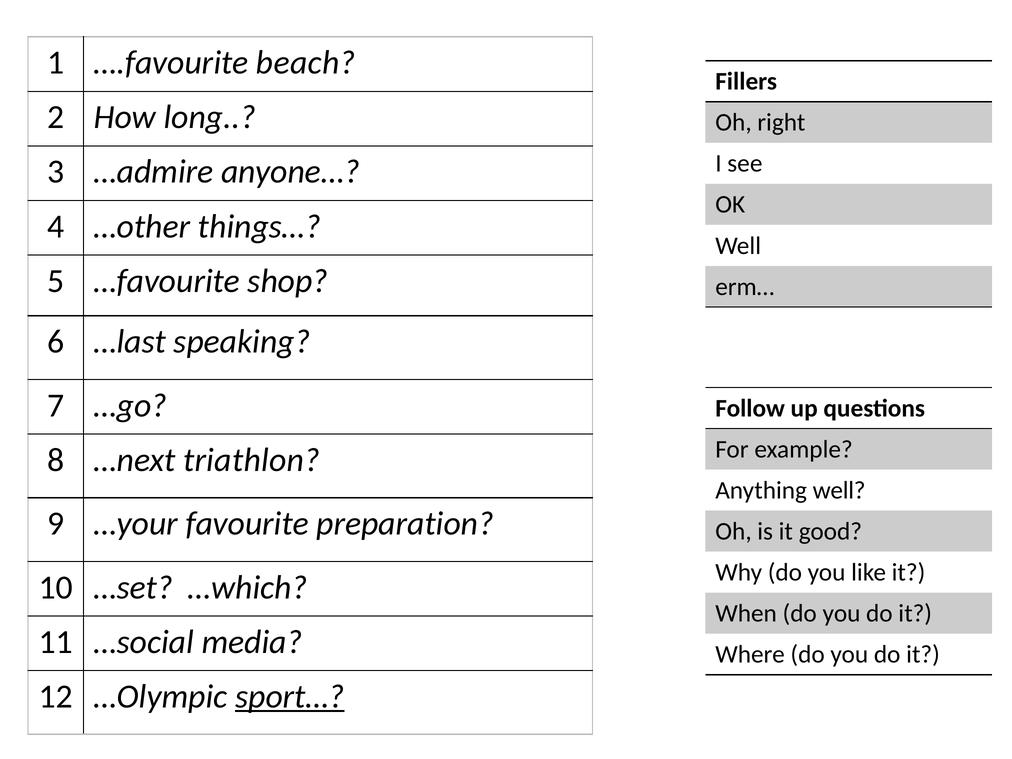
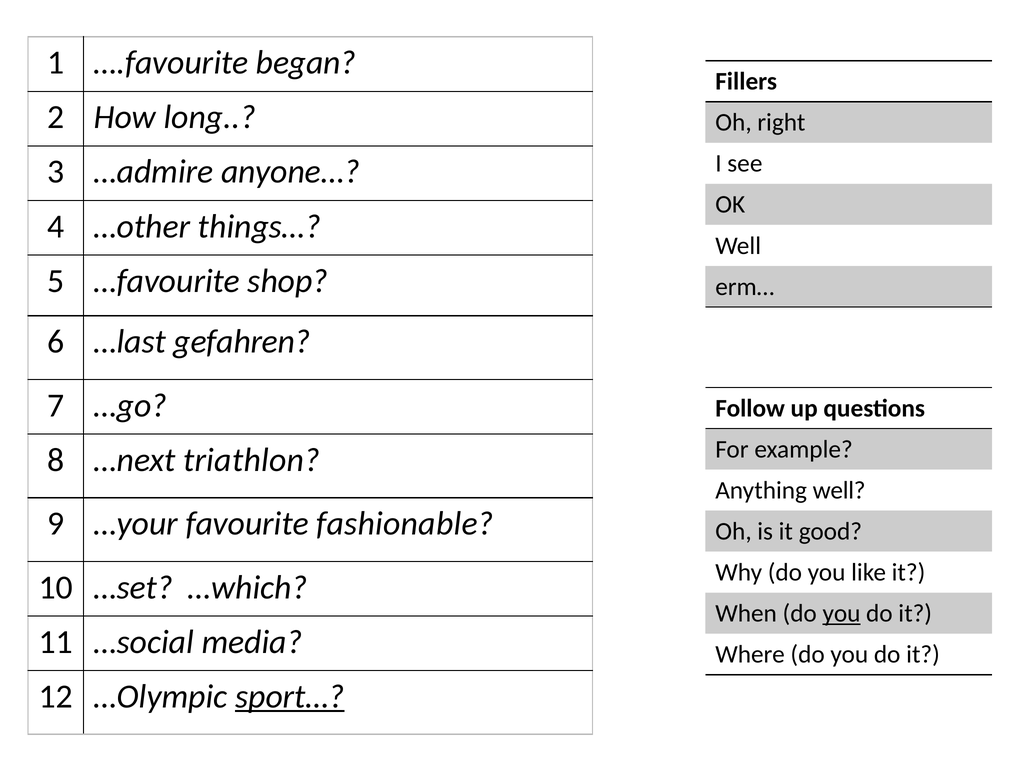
beach: beach -> began
speaking: speaking -> gefahren
preparation: preparation -> fashionable
you at (841, 613) underline: none -> present
